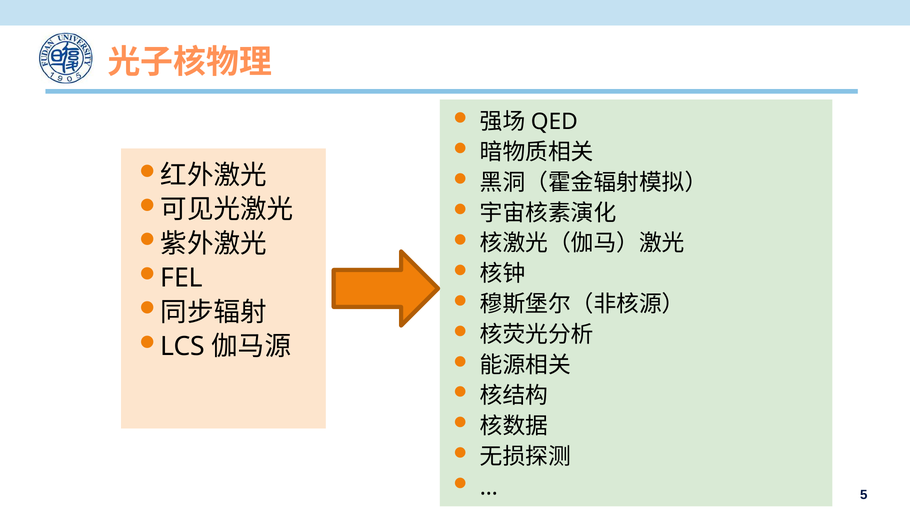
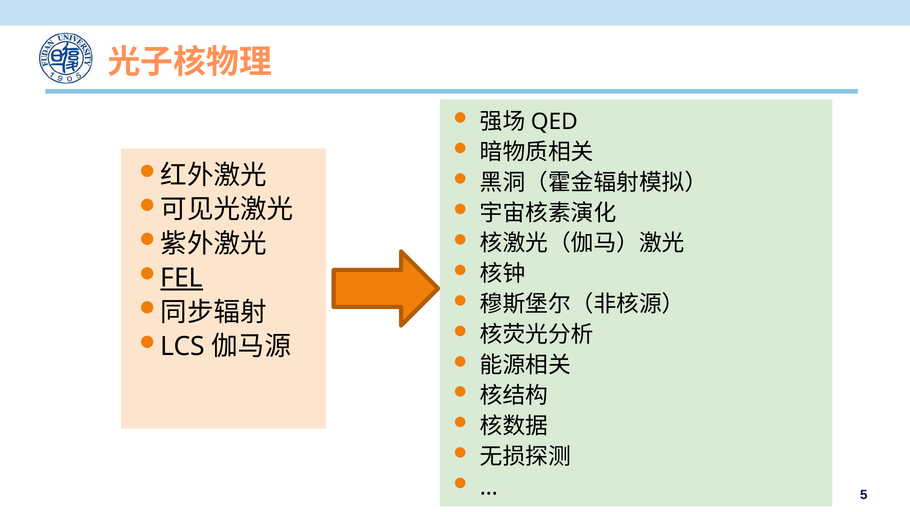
FEL underline: none -> present
